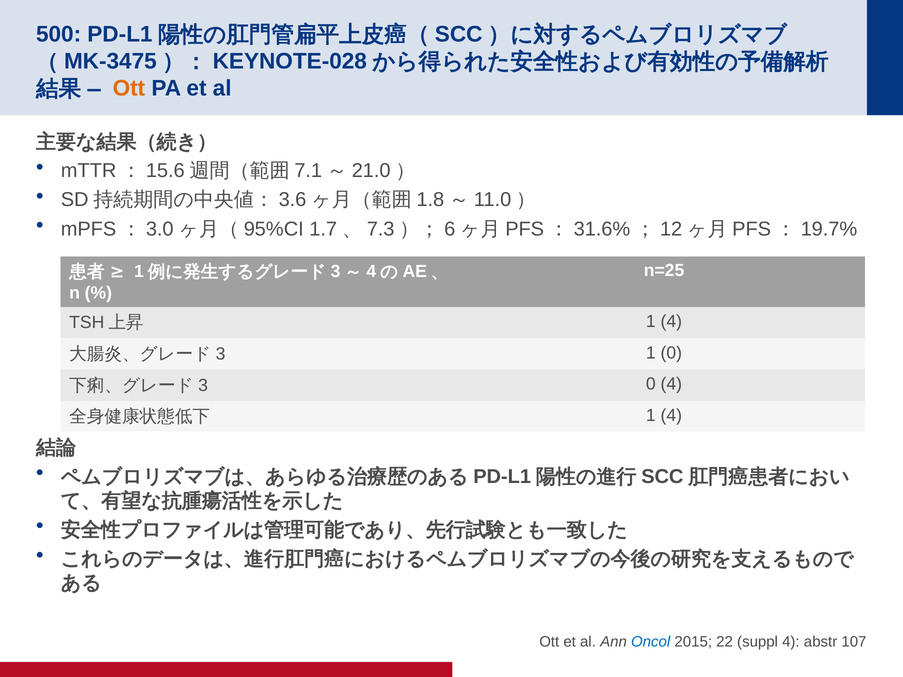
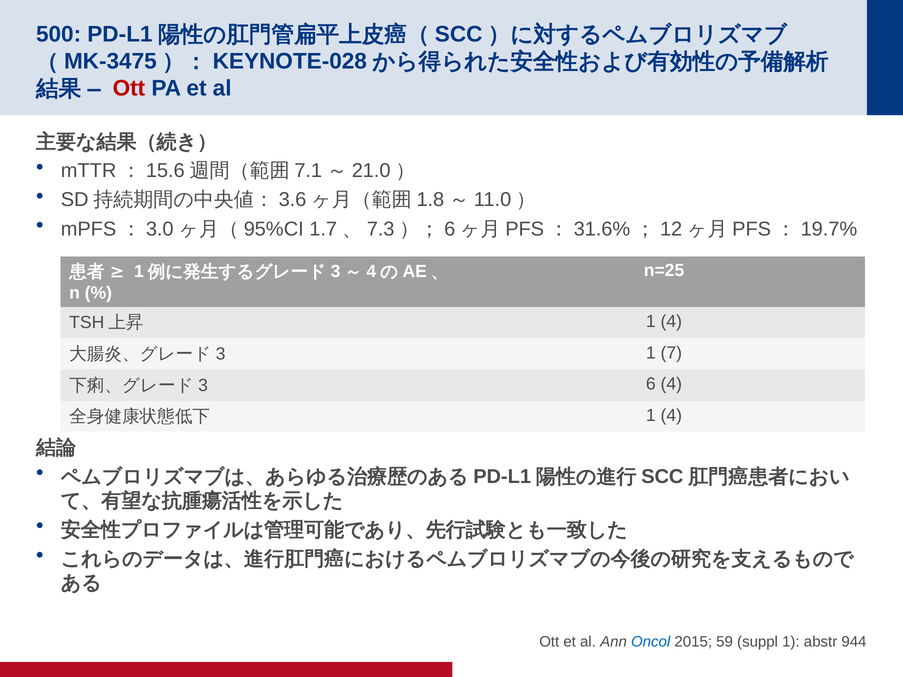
Ott at (129, 89) colour: orange -> red
1 0: 0 -> 7
0 at (651, 384): 0 -> 6
22: 22 -> 59
suppl 4: 4 -> 1
107: 107 -> 944
